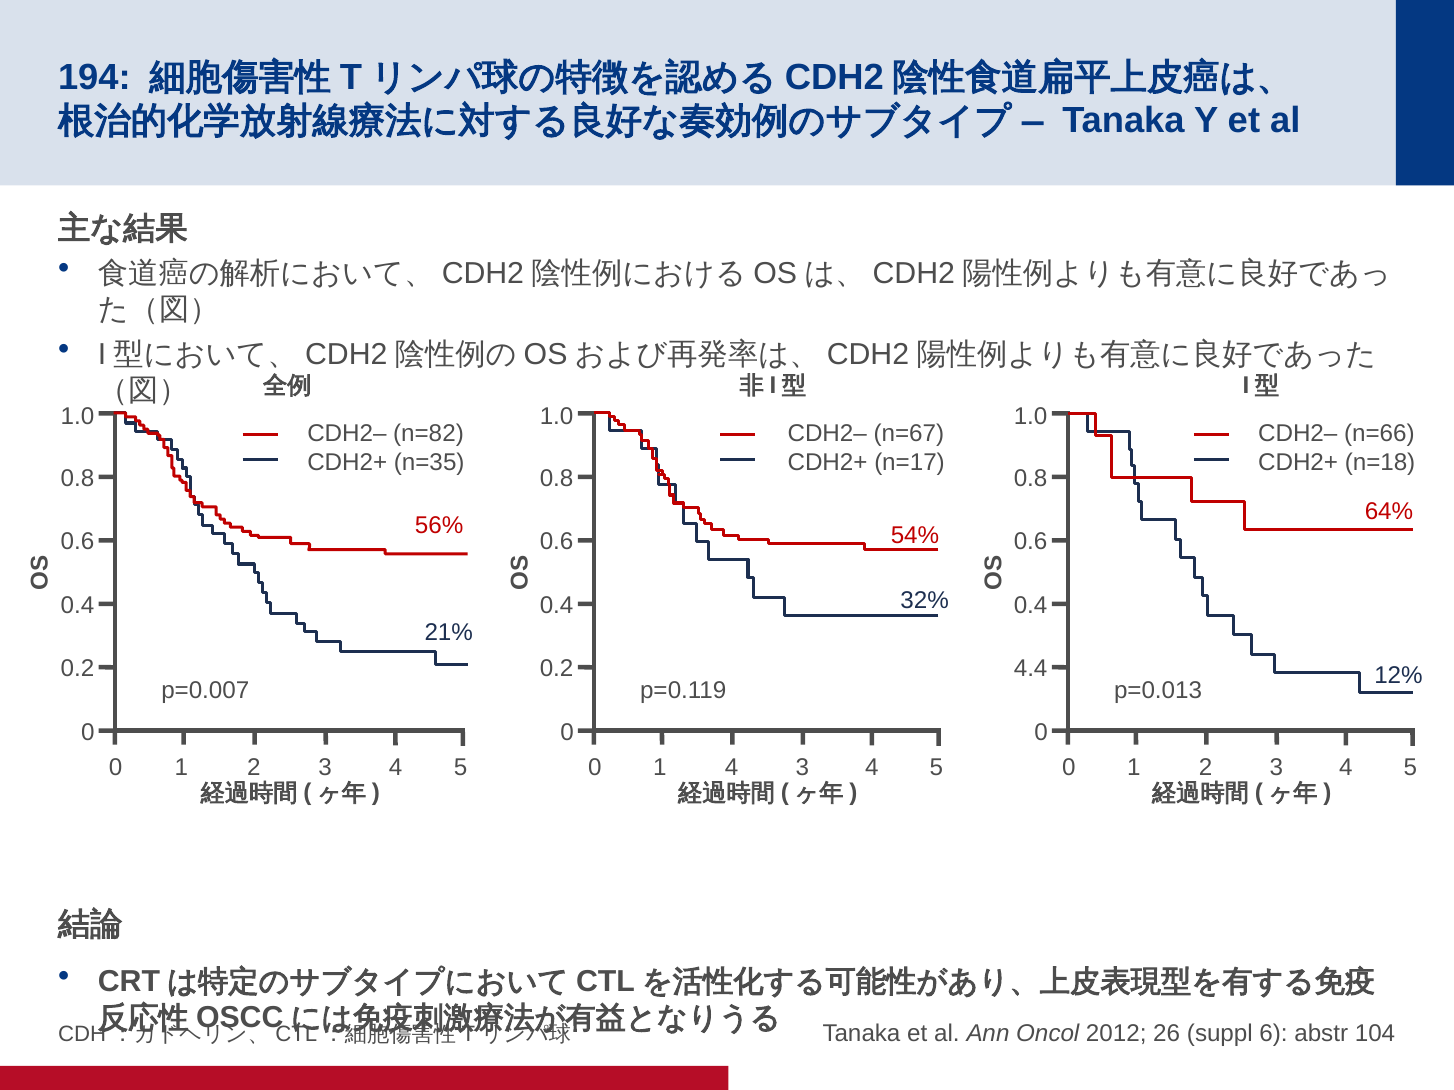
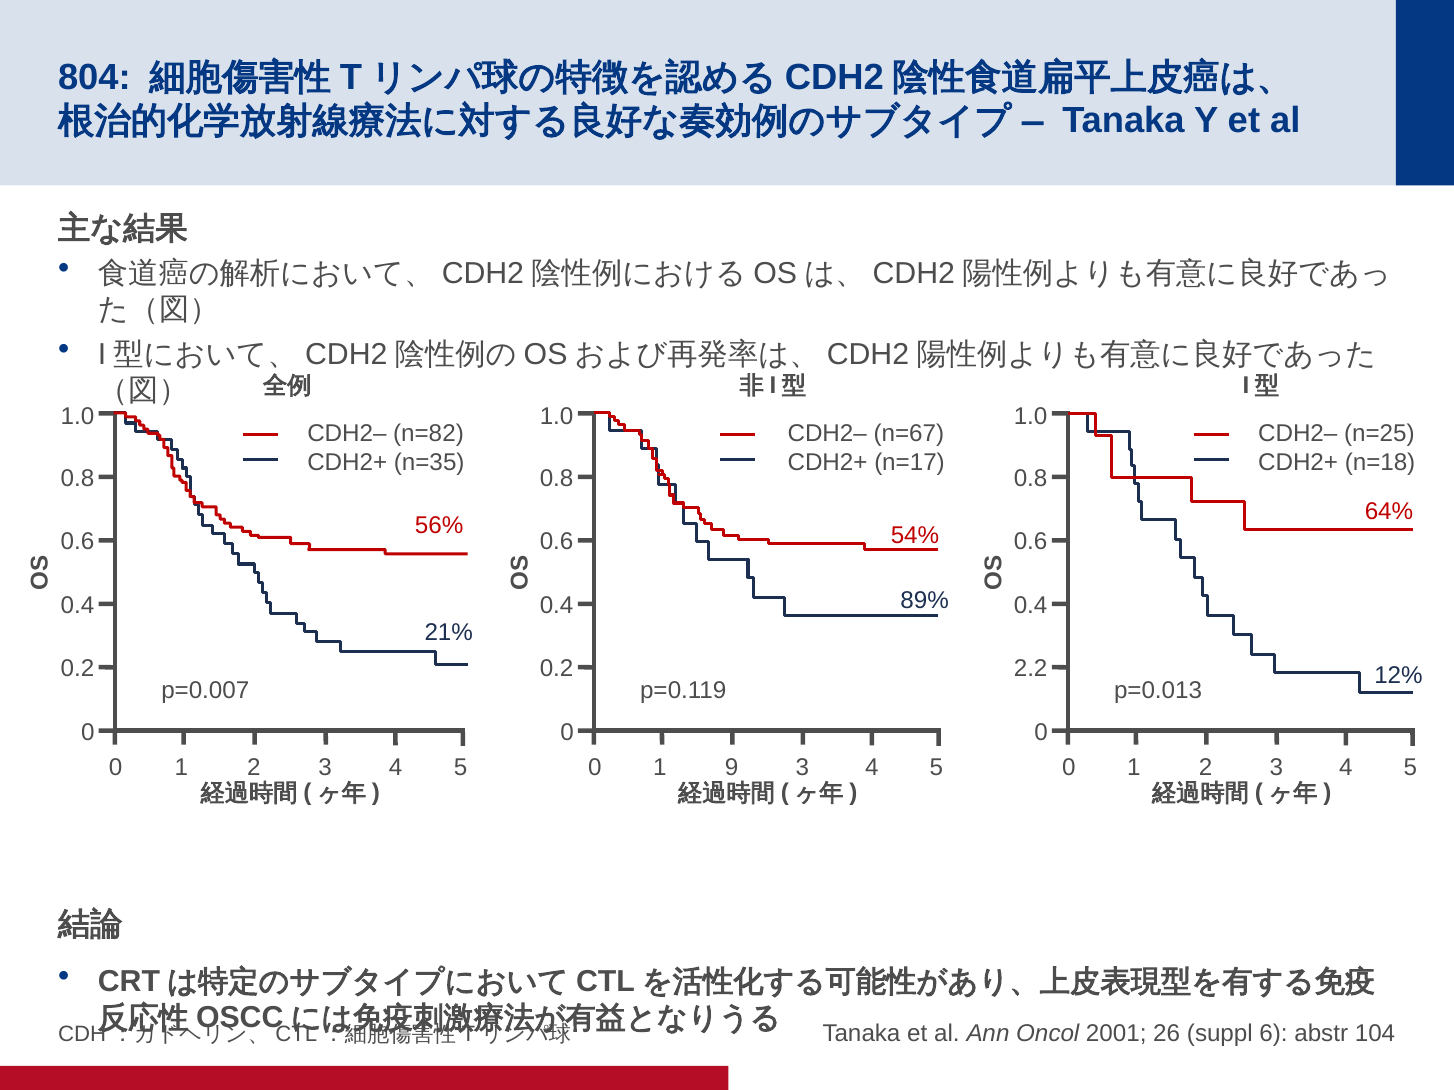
194: 194 -> 804
n=66: n=66 -> n=25
32%: 32% -> 89%
4.4: 4.4 -> 2.2
1 4: 4 -> 9
2012: 2012 -> 2001
